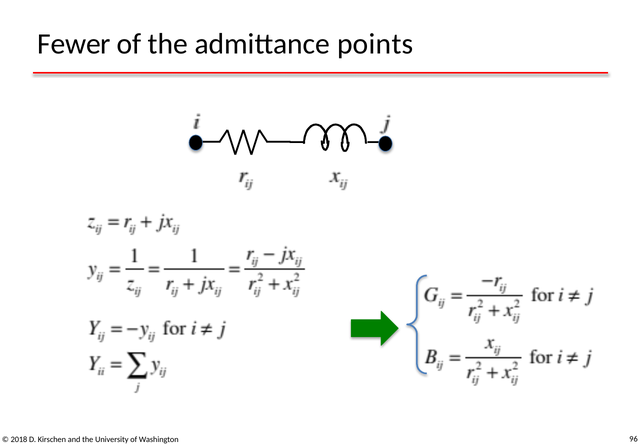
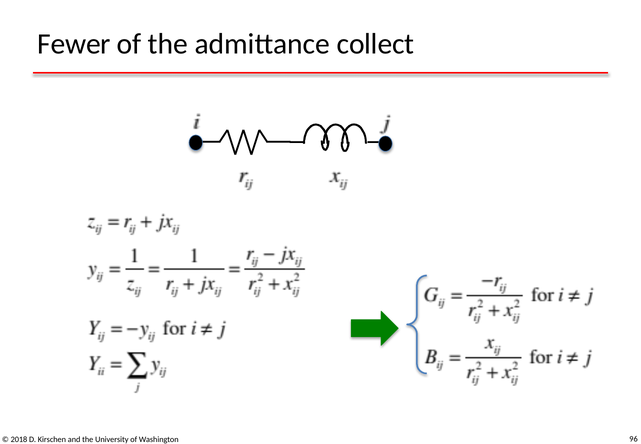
points: points -> collect
